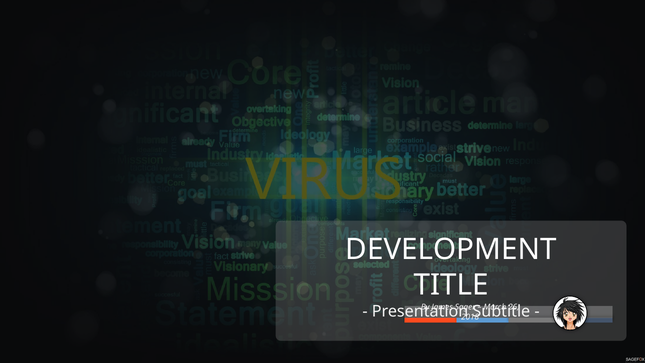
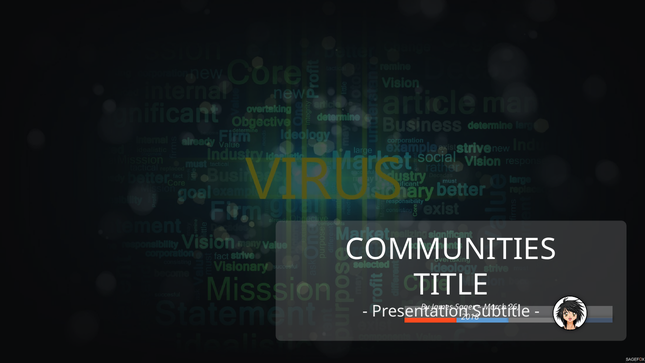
DEVELOPMENT: DEVELOPMENT -> COMMUNITIES
